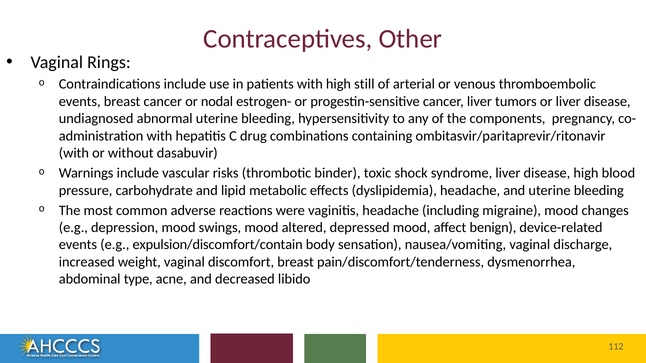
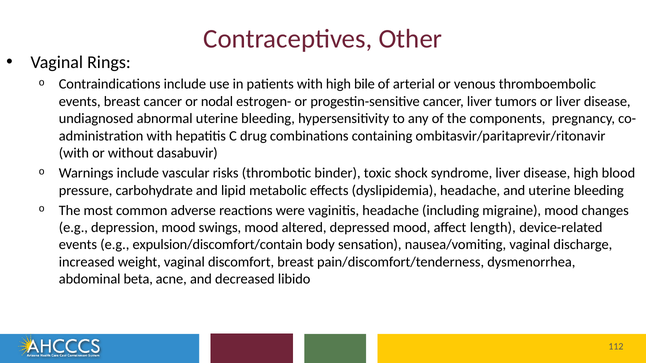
still: still -> bile
benign: benign -> length
type: type -> beta
